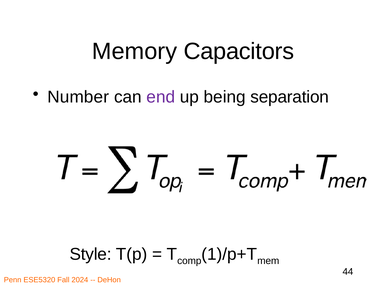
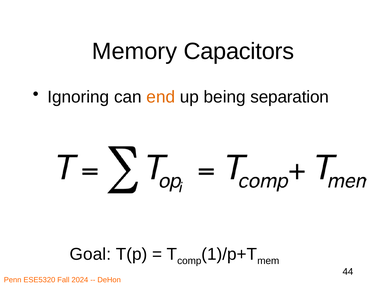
Number: Number -> Ignoring
end colour: purple -> orange
Style: Style -> Goal
